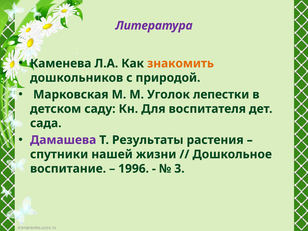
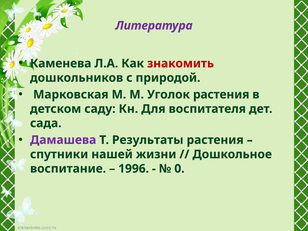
знакомить colour: orange -> red
Уголок лепестки: лепестки -> растения
3: 3 -> 0
